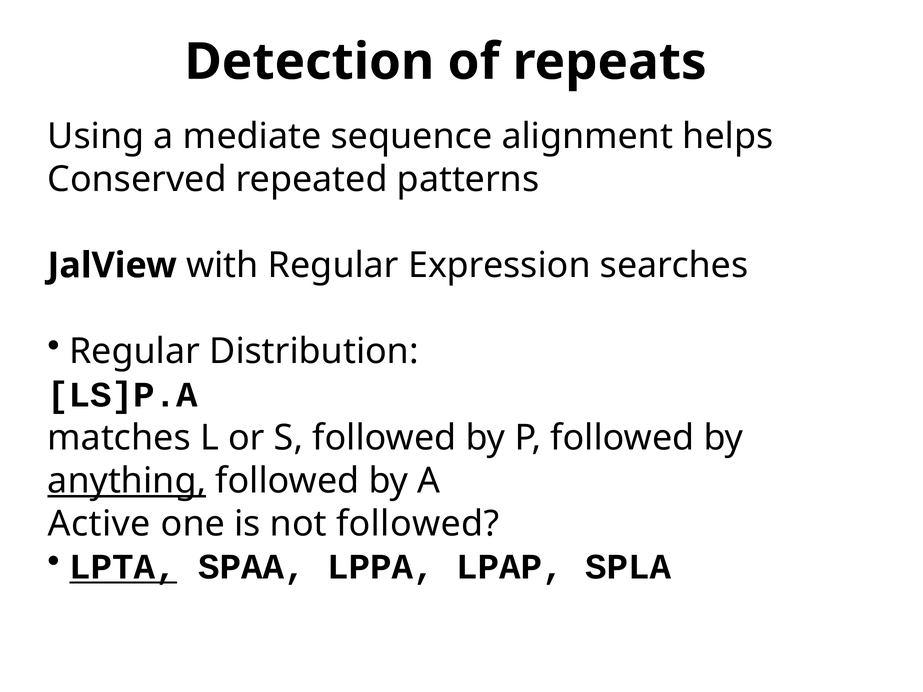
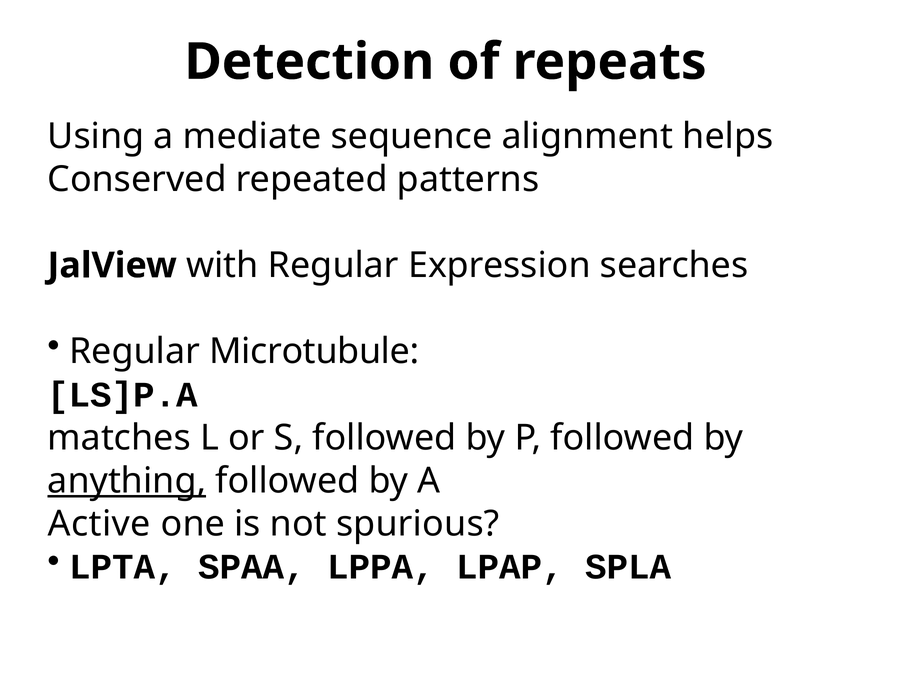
Distribution: Distribution -> Microtubule
not followed: followed -> spurious
LPTA underline: present -> none
